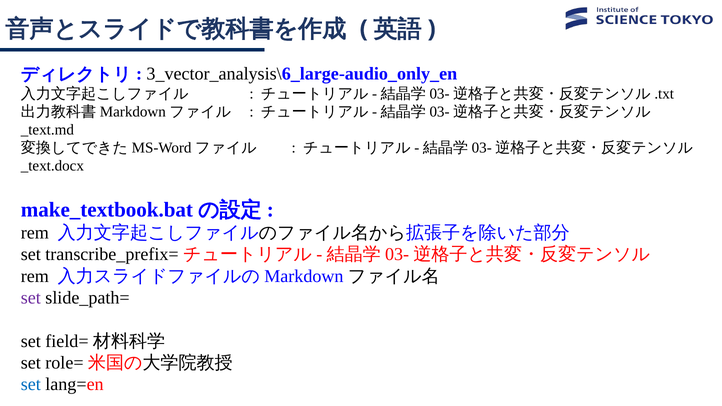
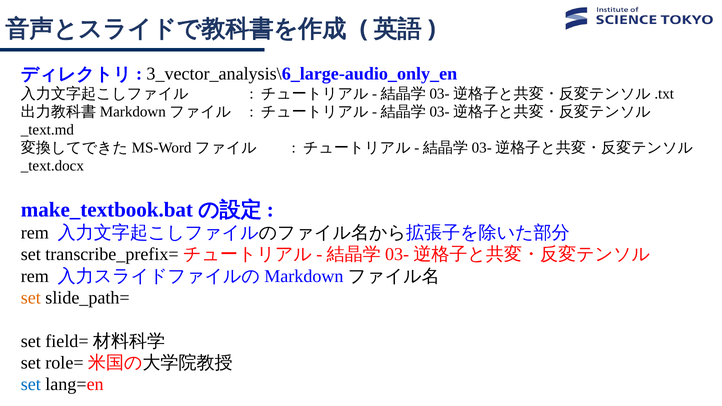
set at (31, 298) colour: purple -> orange
